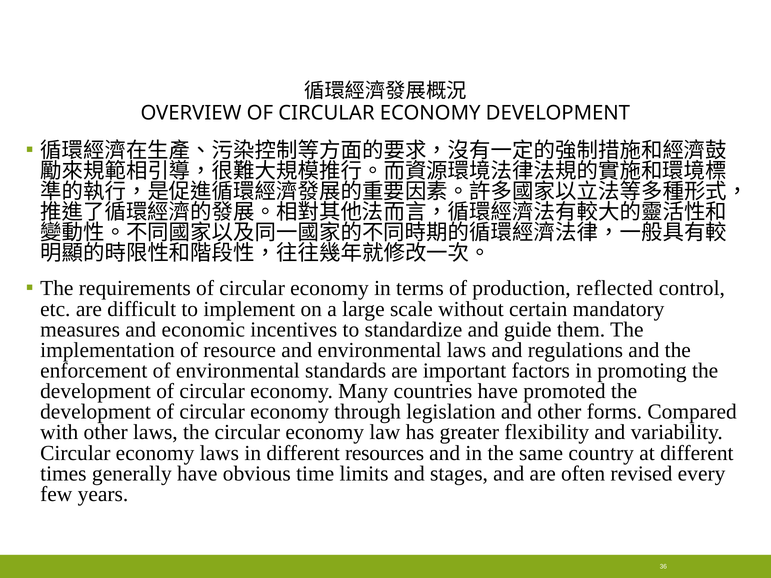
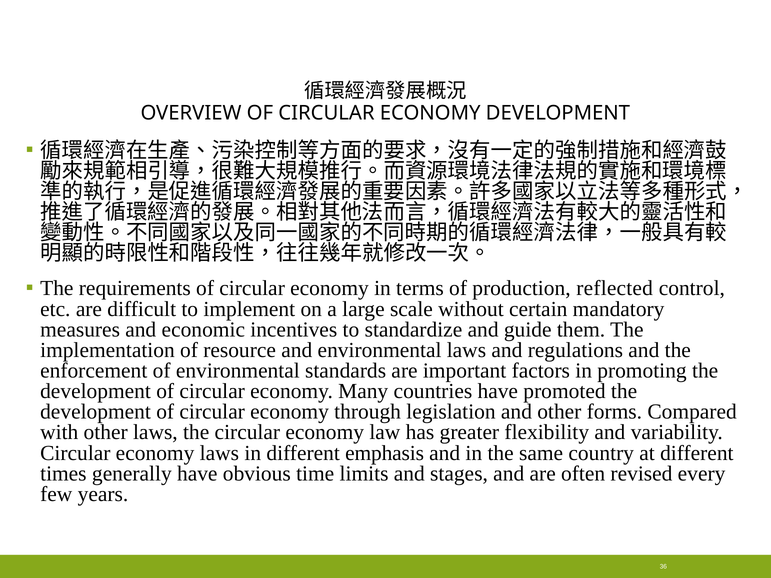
resources: resources -> emphasis
